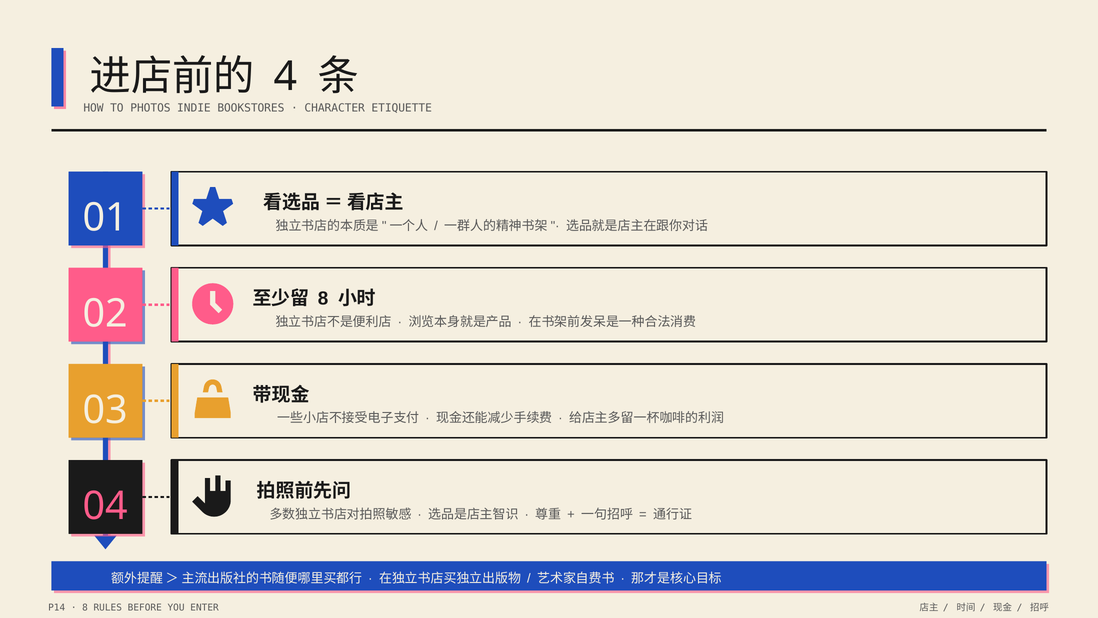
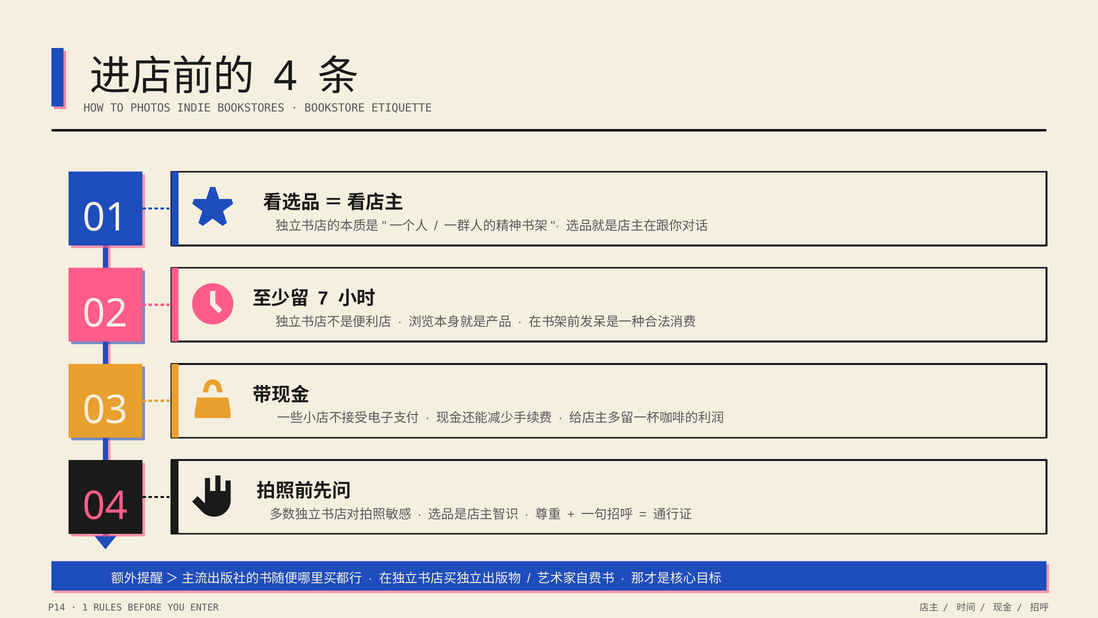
CHARACTER: CHARACTER -> BOOKSTORE
8 at (323, 299): 8 -> 7
8 at (85, 607): 8 -> 1
